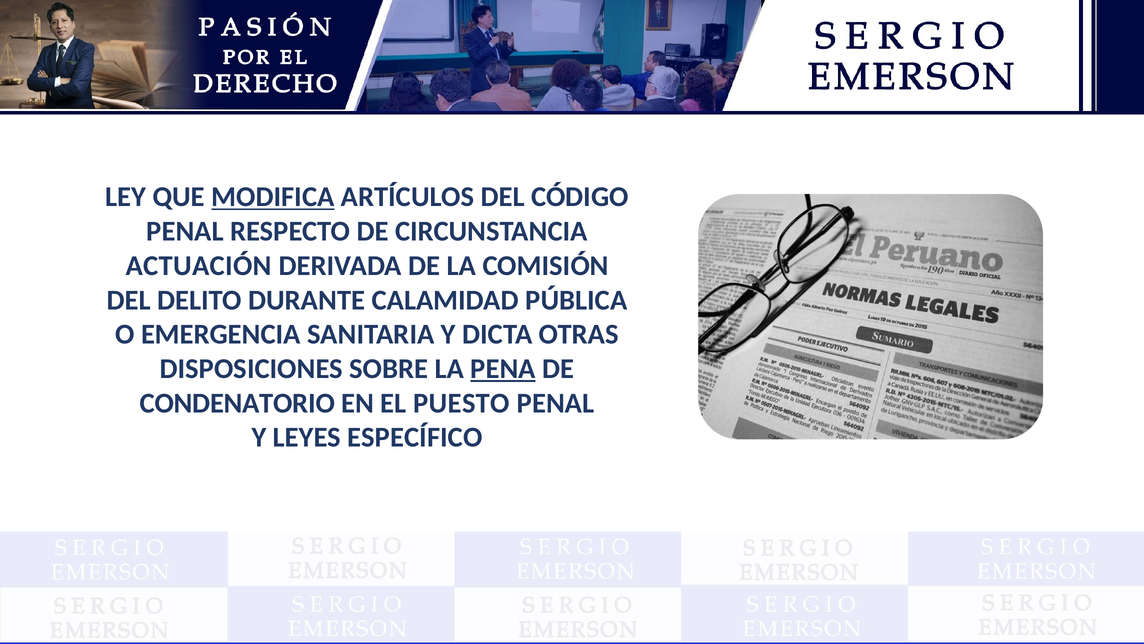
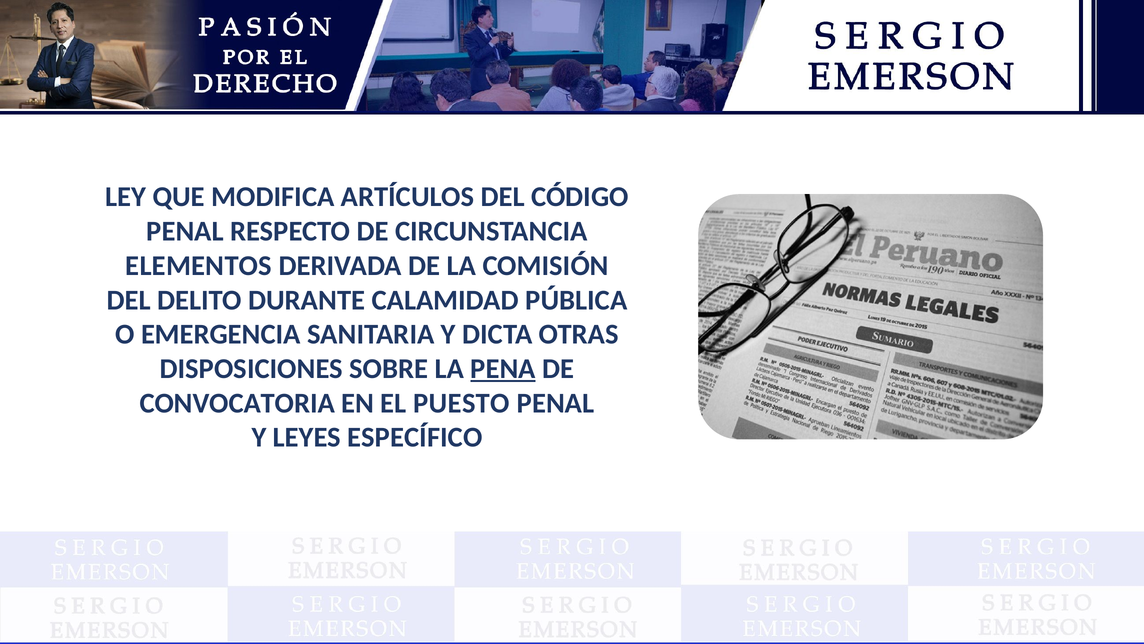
MODIFICA underline: present -> none
ACTUACIÓN: ACTUACIÓN -> ELEMENTOS
CONDENATORIO: CONDENATORIO -> CONVOCATORIA
